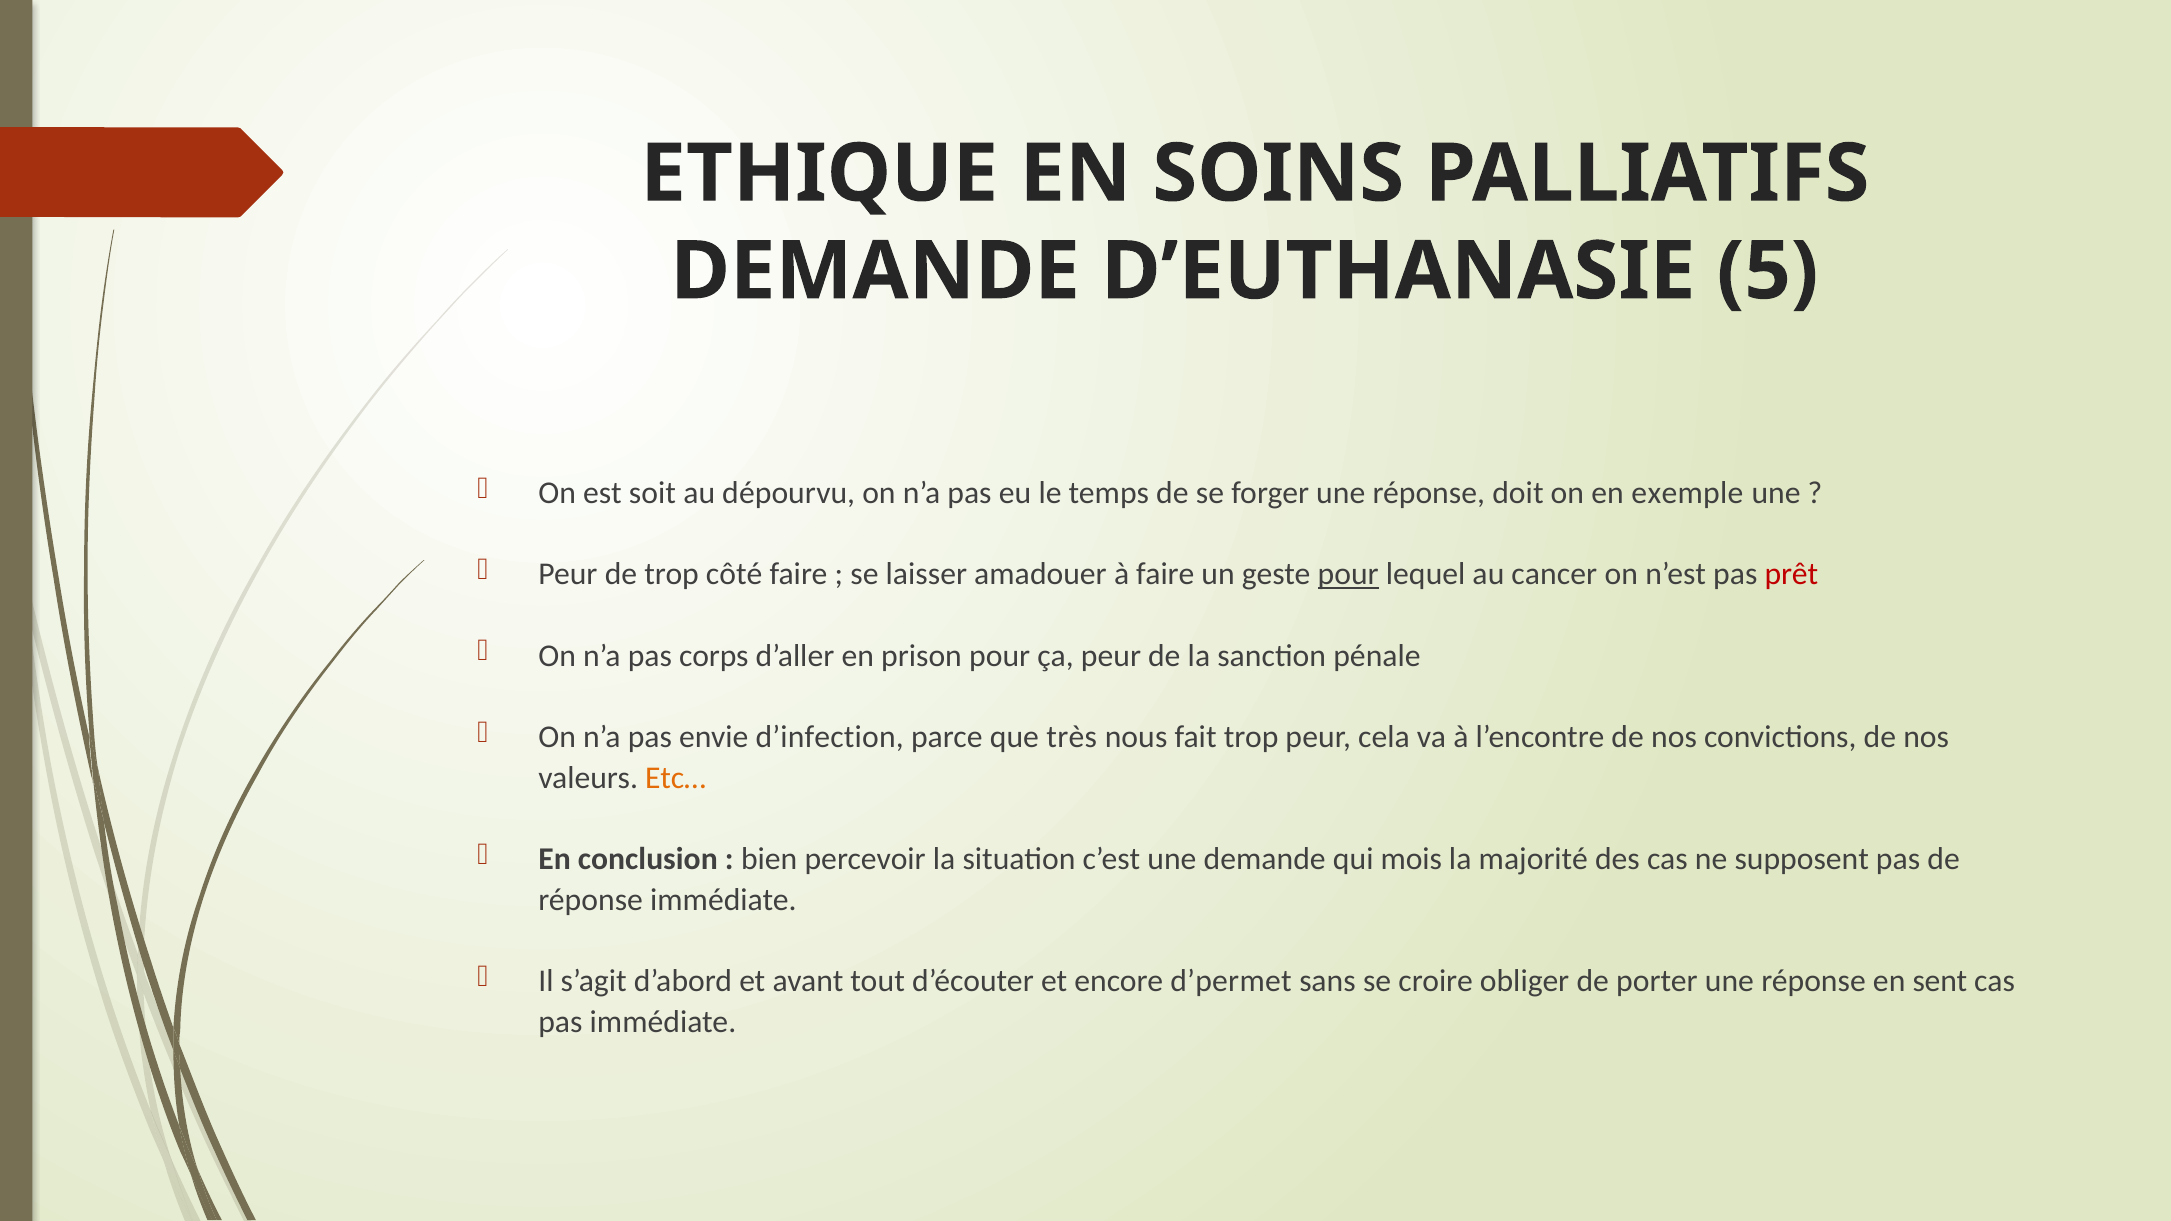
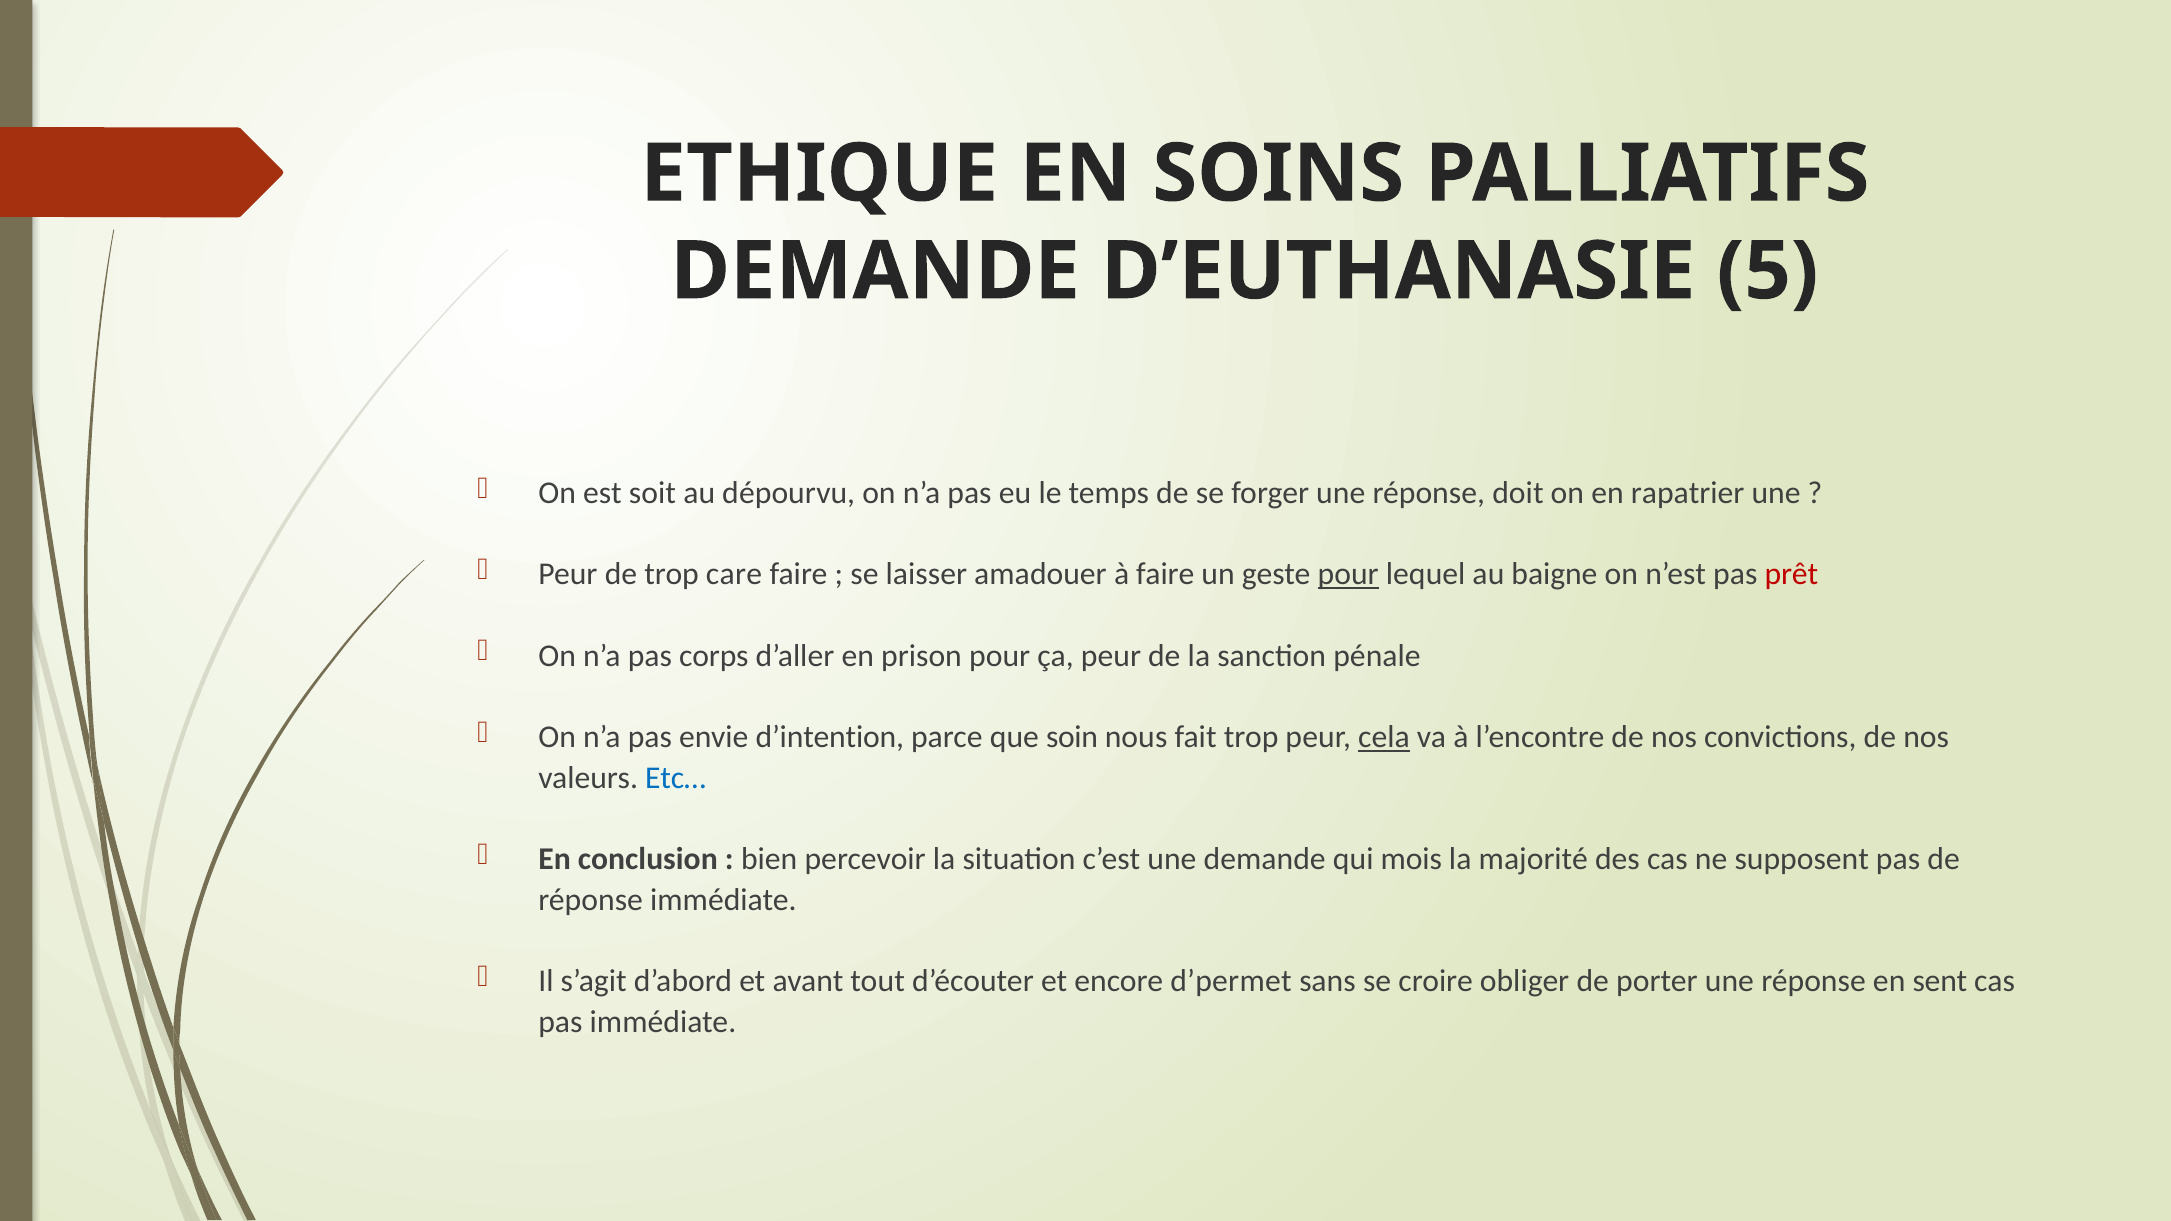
exemple: exemple -> rapatrier
côté: côté -> care
cancer: cancer -> baigne
d’infection: d’infection -> d’intention
très: très -> soin
cela underline: none -> present
Etc… colour: orange -> blue
